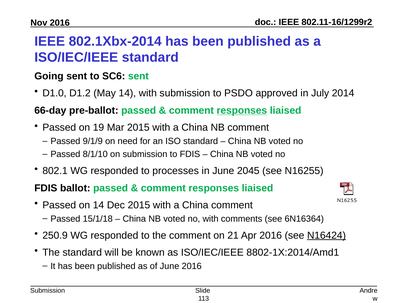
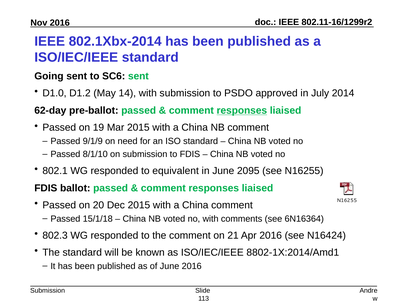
66-day: 66-day -> 62-day
processes: processes -> equivalent
2045: 2045 -> 2095
on 14: 14 -> 20
250.9: 250.9 -> 802.3
N16424 underline: present -> none
